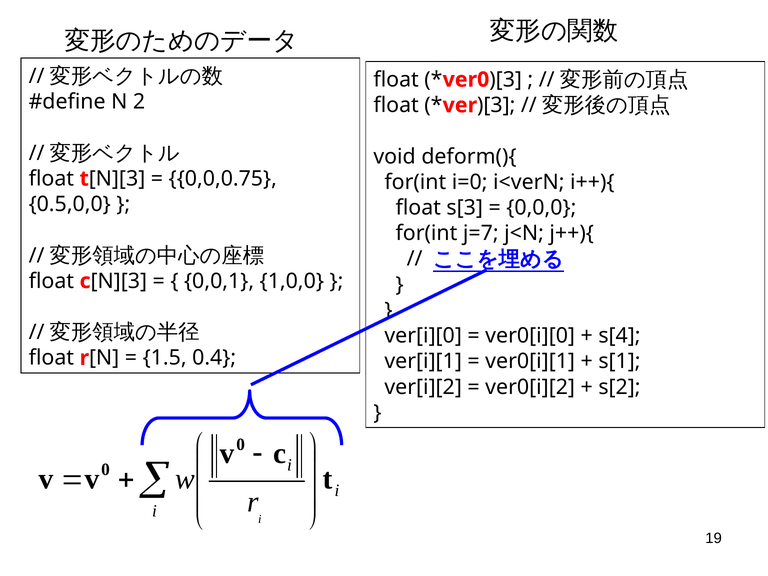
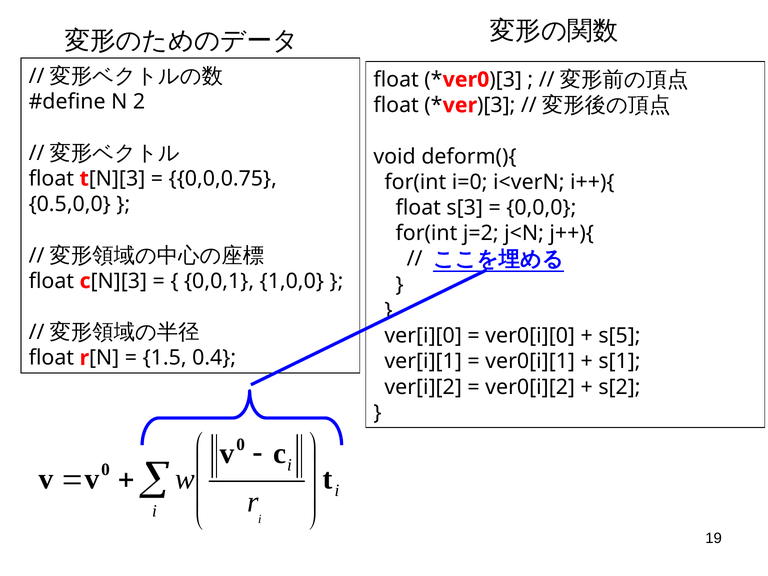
j=7: j=7 -> j=2
s[4: s[4 -> s[5
